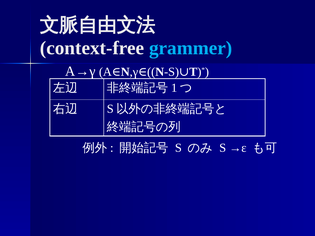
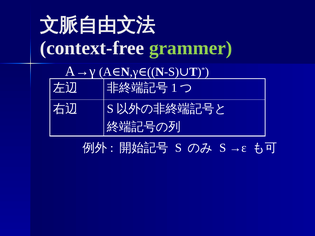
grammer colour: light blue -> light green
